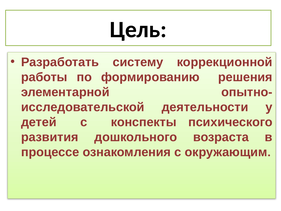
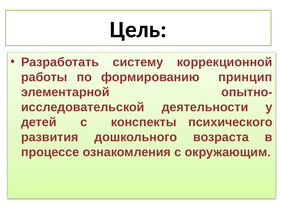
решения: решения -> принцип
